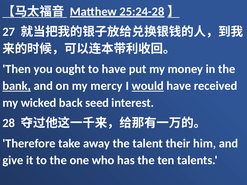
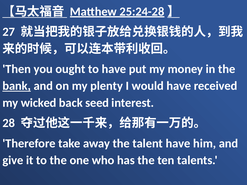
mercy: mercy -> plenty
would underline: present -> none
talent their: their -> have
